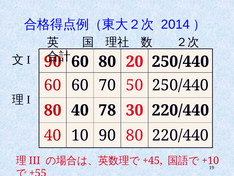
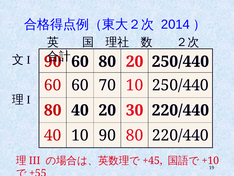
70 50: 50 -> 10
40 78: 78 -> 20
